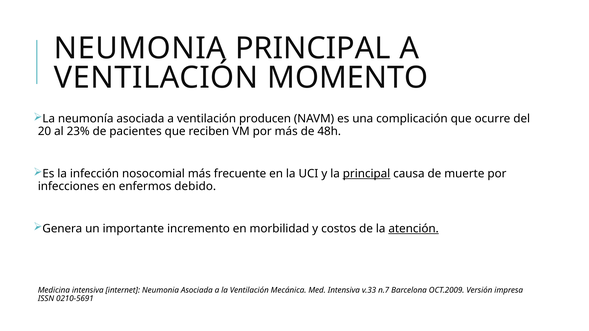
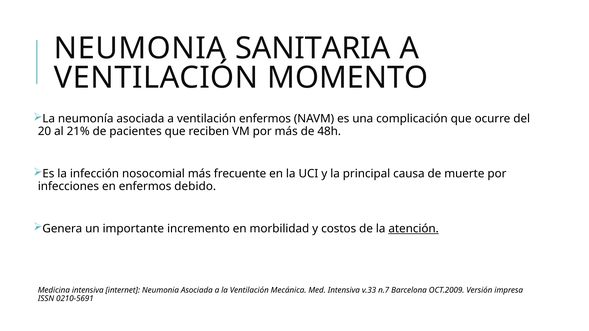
NEUMONIA PRINCIPAL: PRINCIPAL -> SANITARIA
ventilación producen: producen -> enfermos
23%: 23% -> 21%
principal at (367, 174) underline: present -> none
